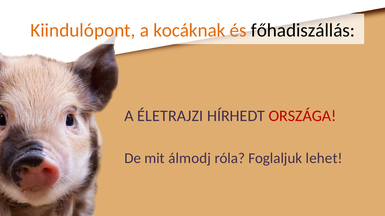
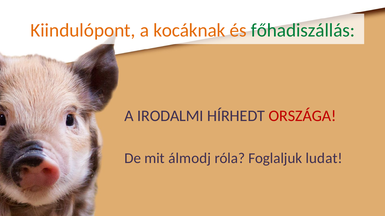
főhadiszállás colour: black -> green
ÉLETRAJZI: ÉLETRAJZI -> IRODALMI
lehet: lehet -> ludat
